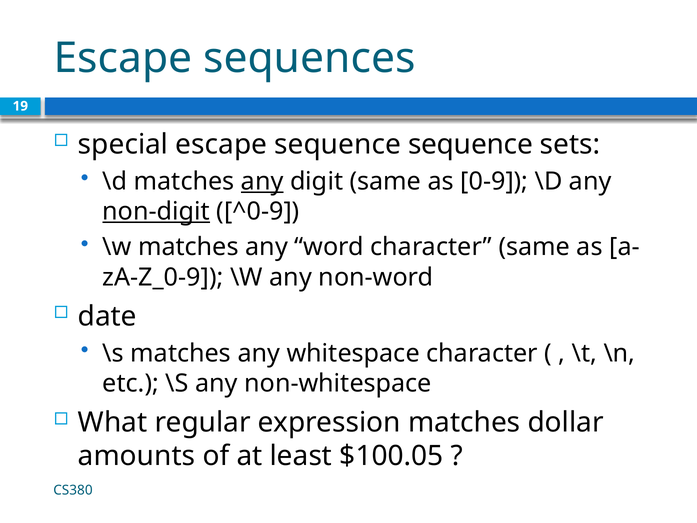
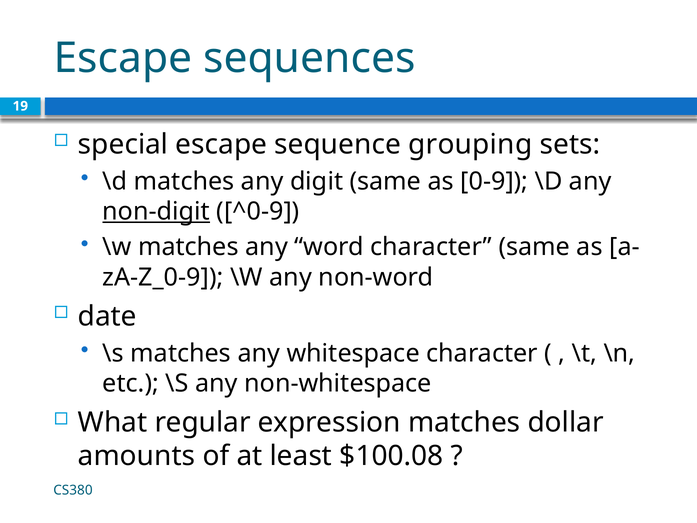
sequence sequence: sequence -> grouping
any at (262, 181) underline: present -> none
$100.05: $100.05 -> $100.08
